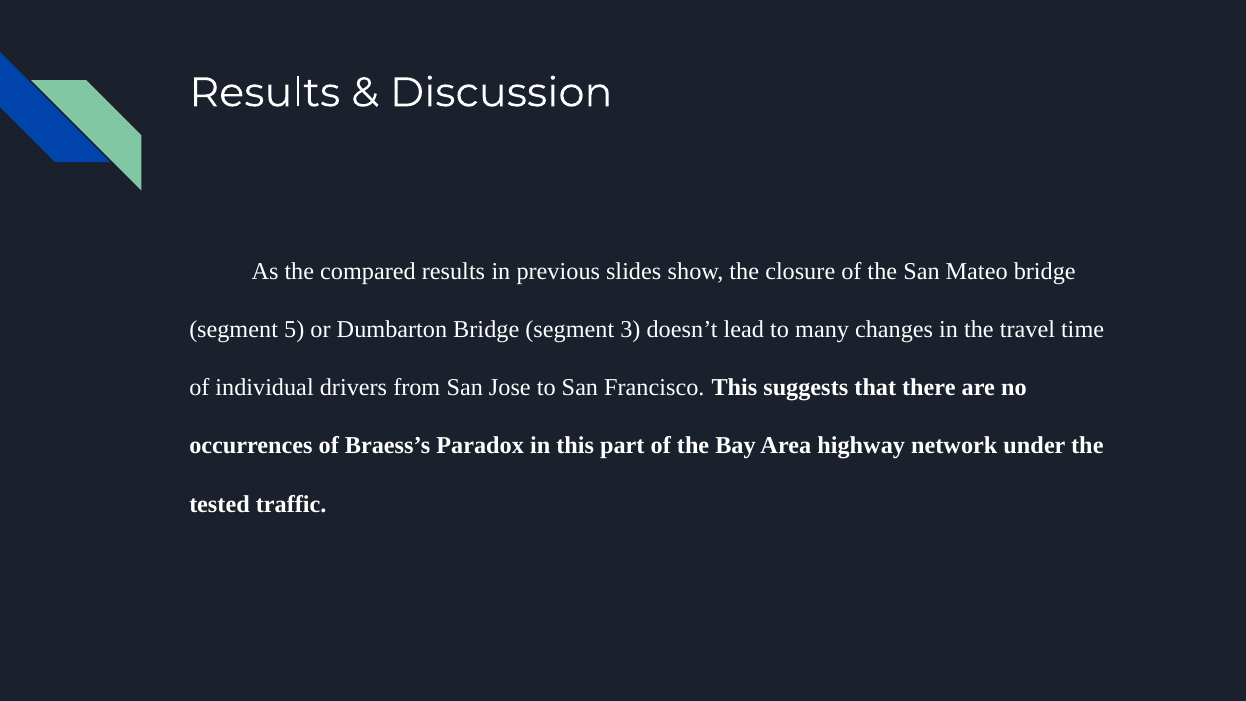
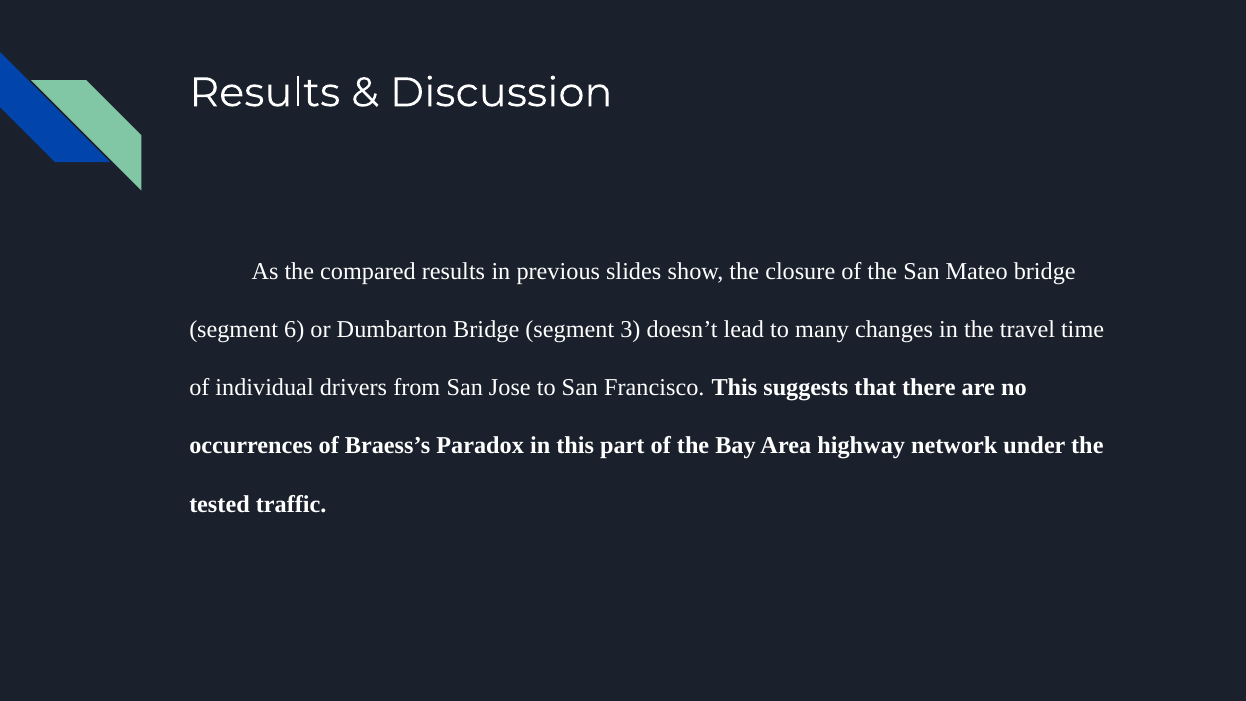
5: 5 -> 6
